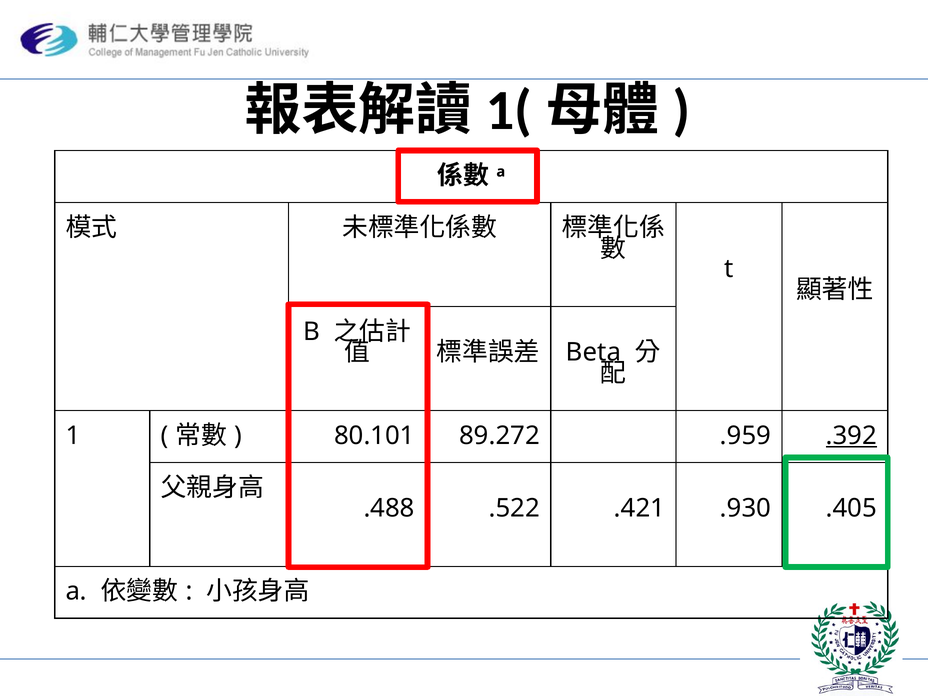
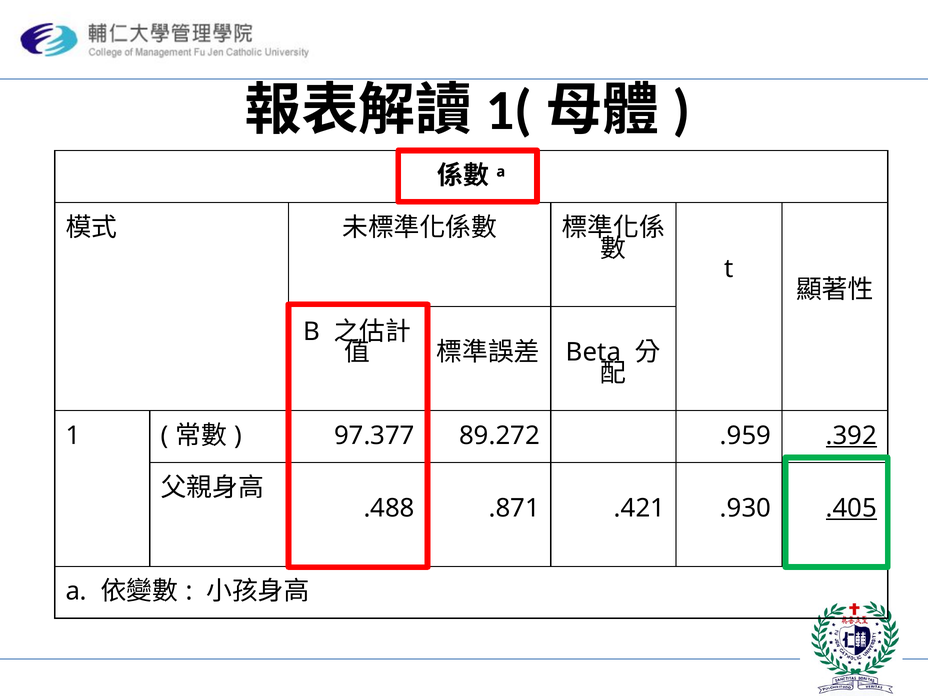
80.101: 80.101 -> 97.377
.522: .522 -> .871
.405 underline: none -> present
